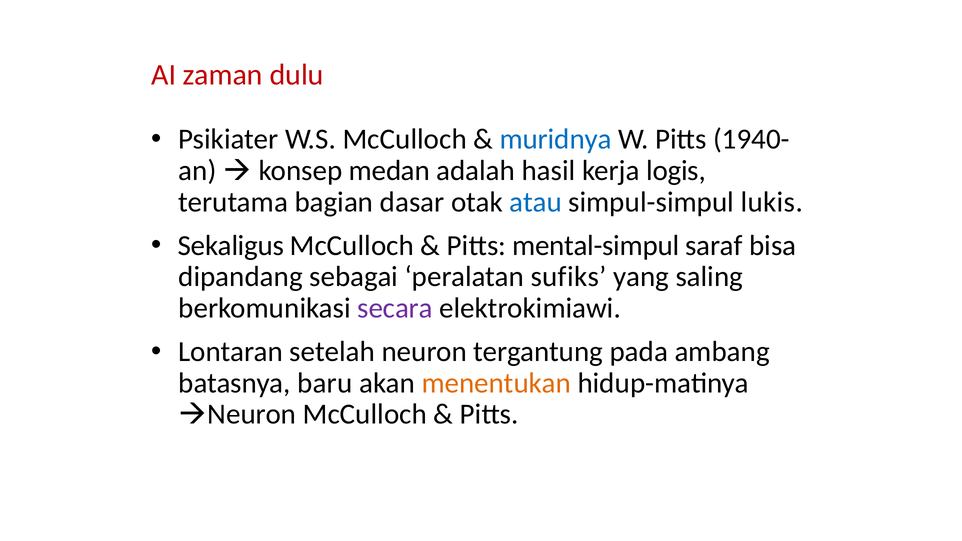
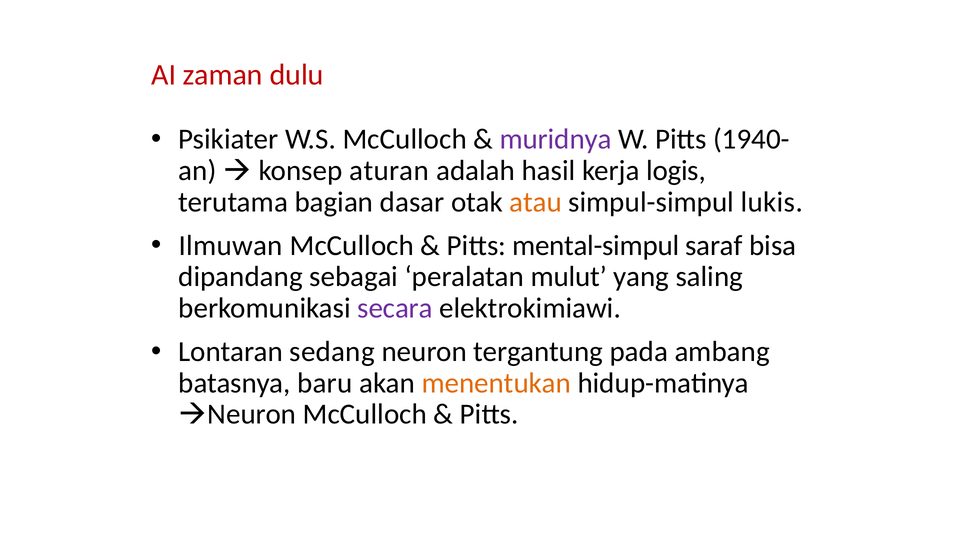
muridnya colour: blue -> purple
medan: medan -> aturan
atau colour: blue -> orange
Sekaligus: Sekaligus -> Ilmuwan
sufiks: sufiks -> mulut
setelah: setelah -> sedang
